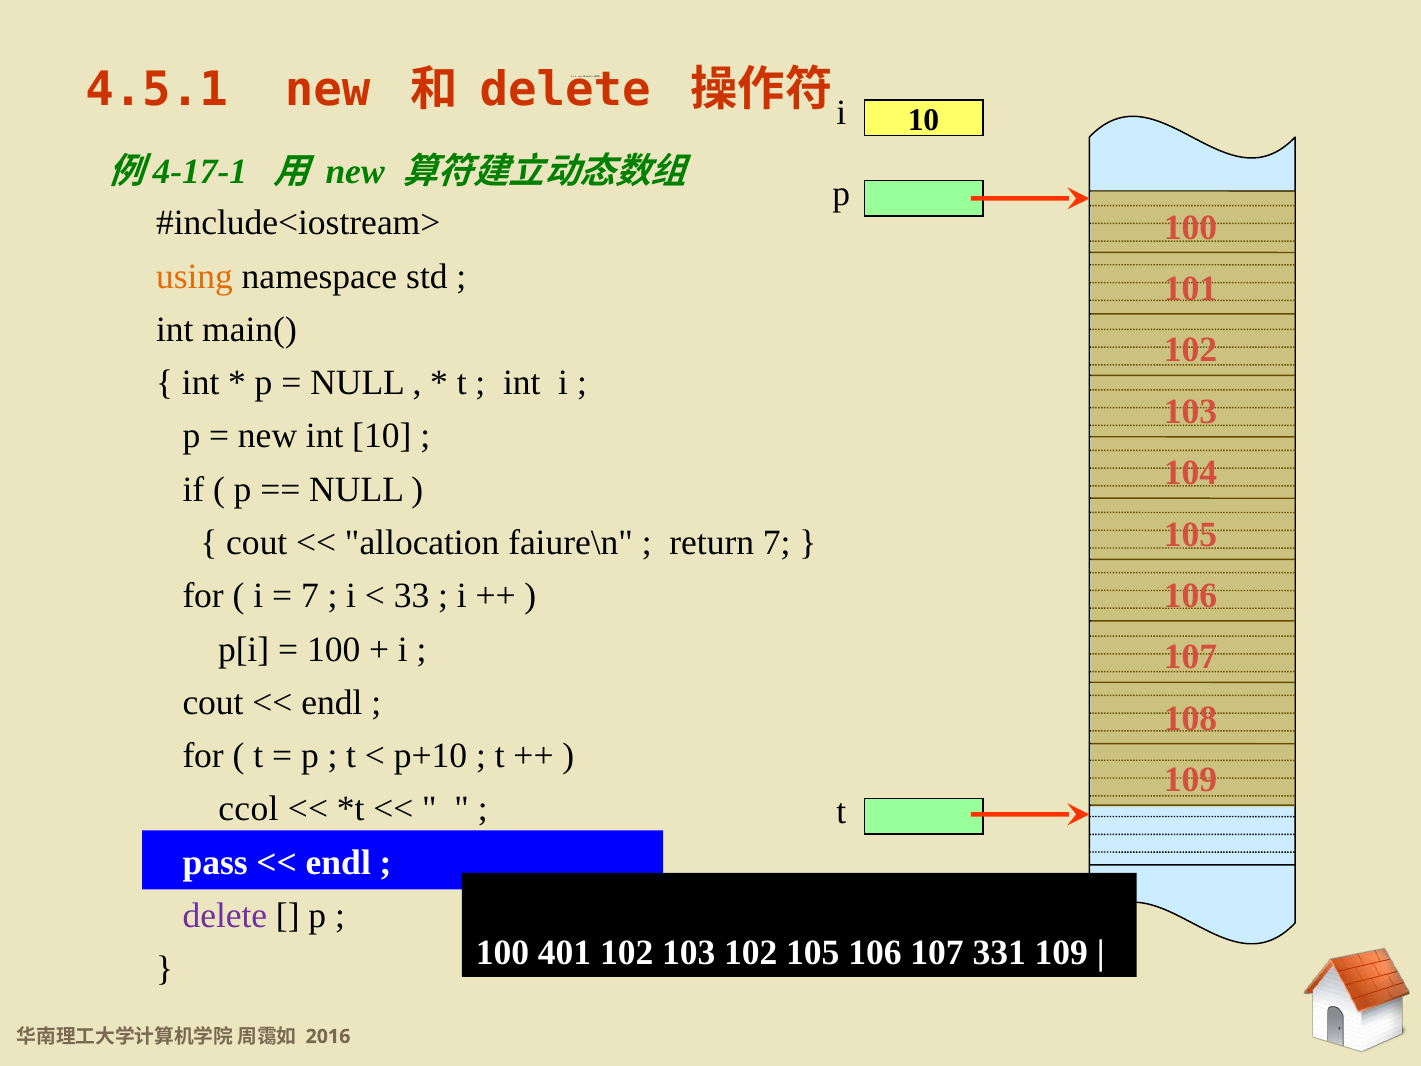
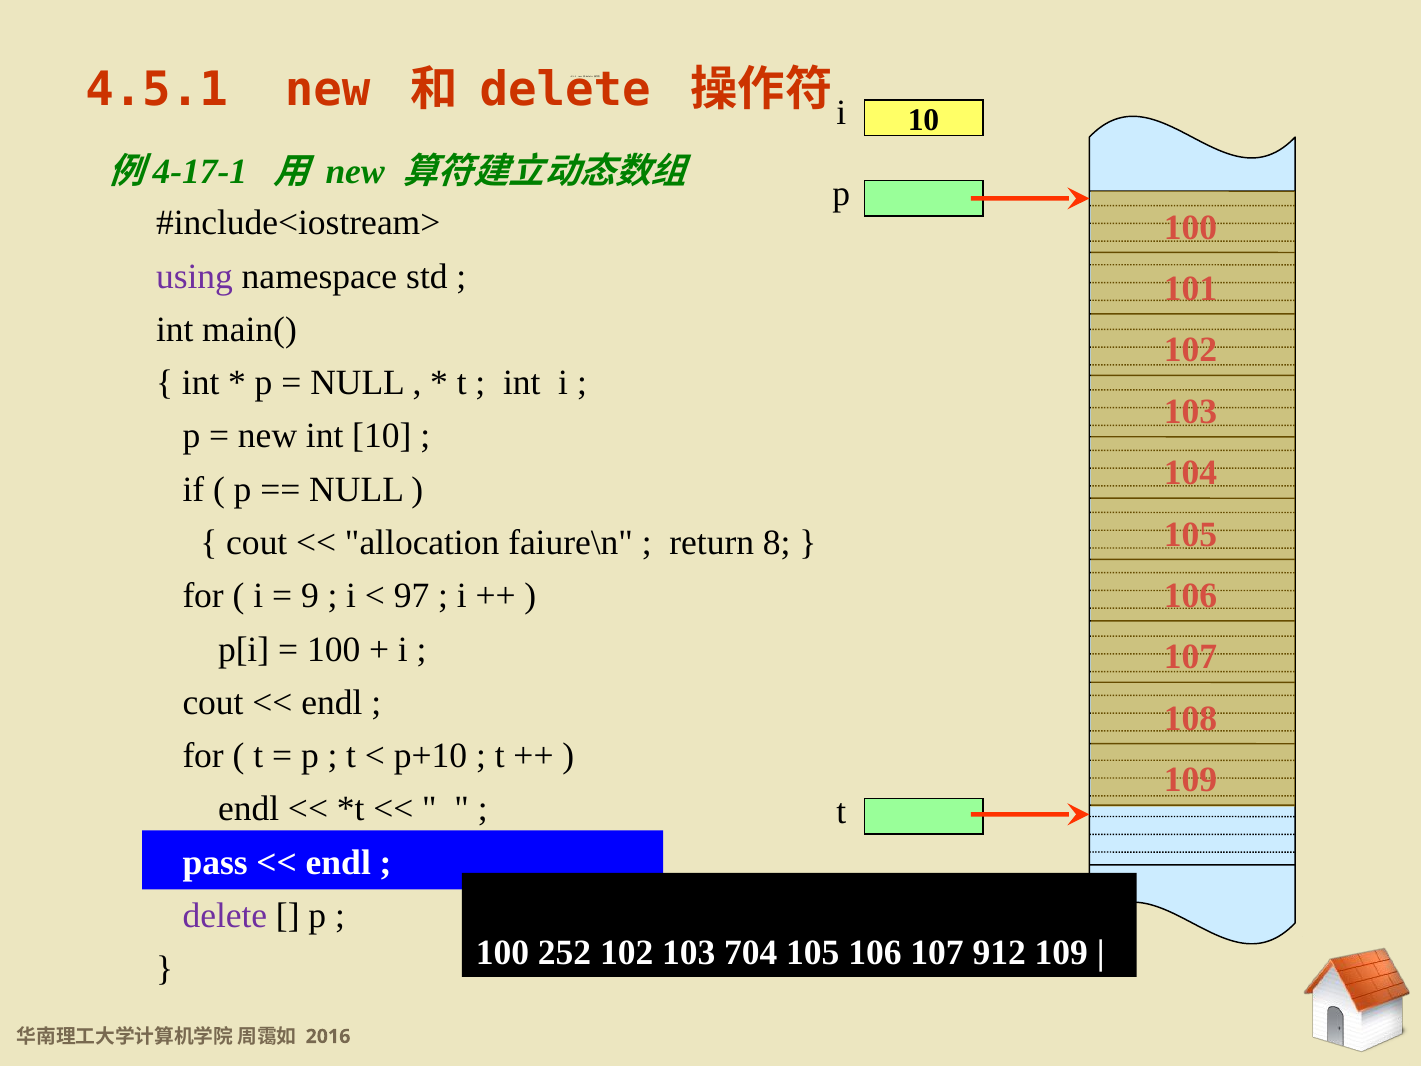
using colour: orange -> purple
return 7: 7 -> 8
7 at (310, 596): 7 -> 9
33: 33 -> 97
ccol at (248, 809): ccol -> endl
401: 401 -> 252
103 102: 102 -> 704
331: 331 -> 912
